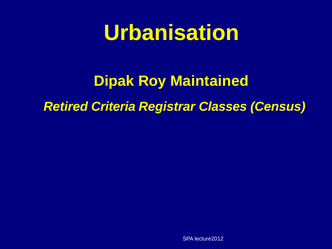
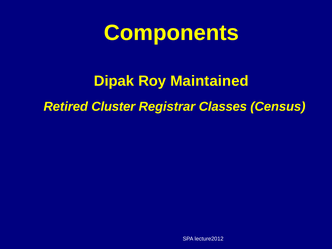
Urbanisation: Urbanisation -> Components
Criteria: Criteria -> Cluster
